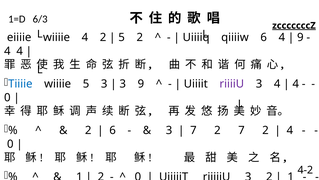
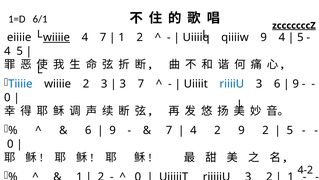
6/3: 6/3 -> 6/1
wiiiie at (57, 37) underline: none -> present
4 2: 2 -> 7
5 at (122, 37): 5 -> 1
qiiiiw 6: 6 -> 9
9 at (300, 37): 9 -> 5
4 4: 4 -> 5
wiiiie 5: 5 -> 2
3 9: 9 -> 7
riiiiU colour: purple -> blue
3 4: 4 -> 6
4 at (296, 84): 4 -> 9
2 at (88, 130): 2 -> 6
6 at (113, 130): 6 -> 9
3 at (169, 130): 3 -> 7
7 at (193, 130): 7 -> 4
2 7: 7 -> 9
4 at (290, 130): 4 -> 5
